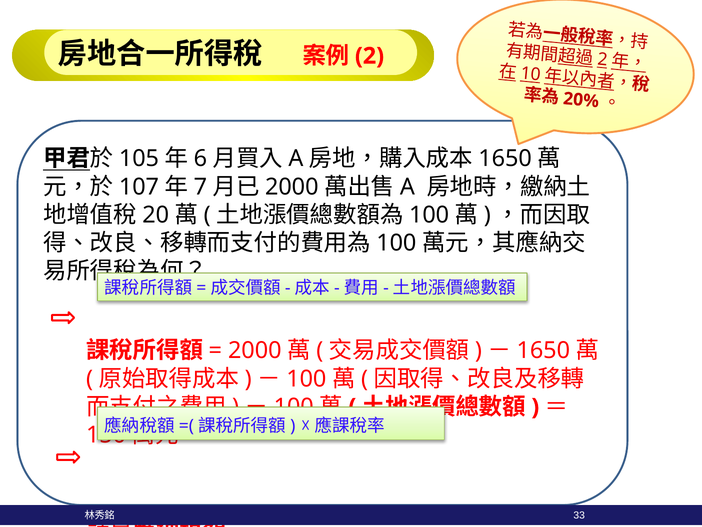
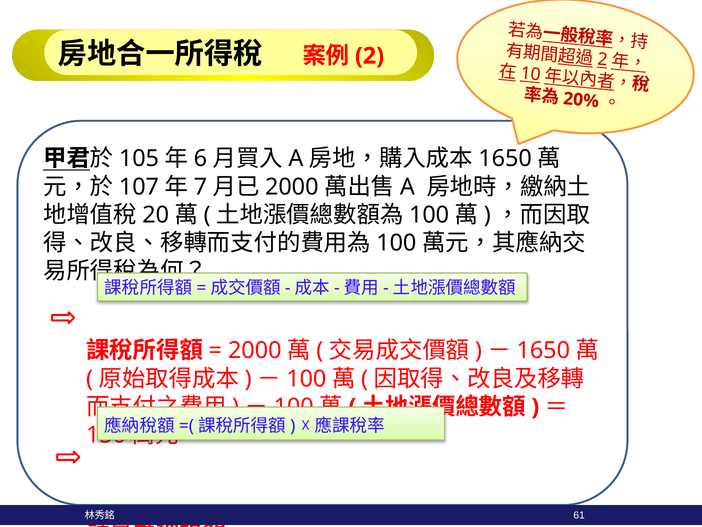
33: 33 -> 61
